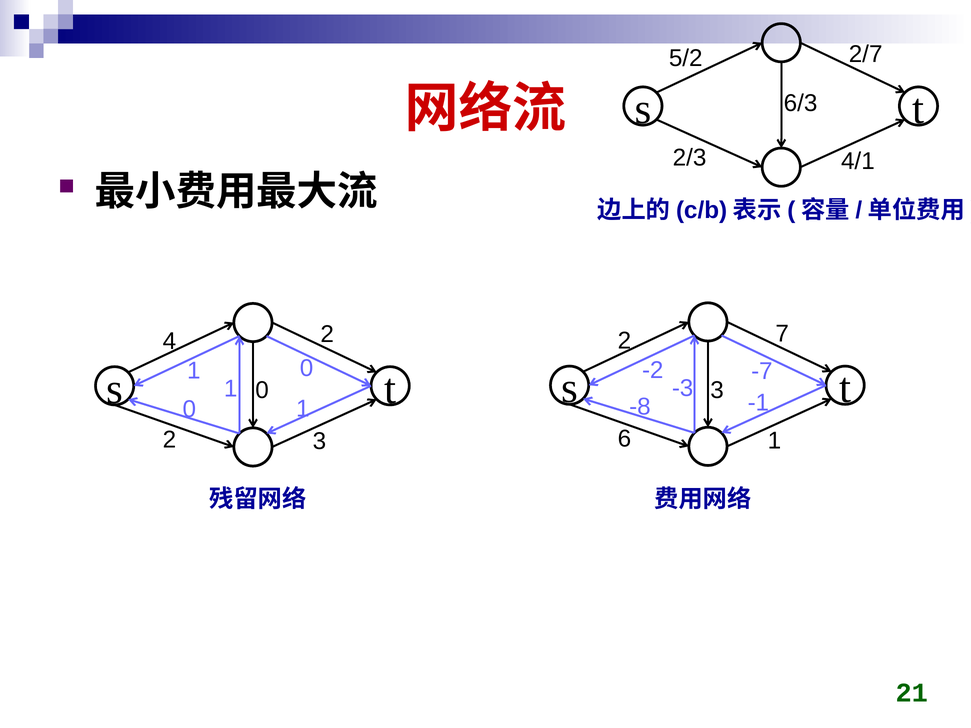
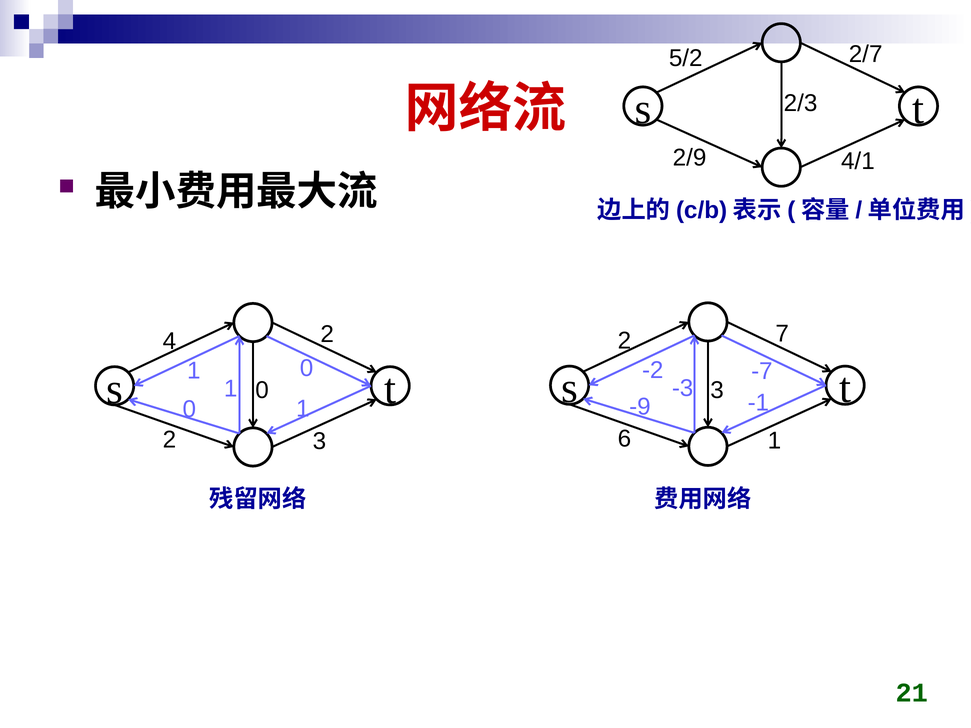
6/3: 6/3 -> 2/3
2/3: 2/3 -> 2/9
-8: -8 -> -9
